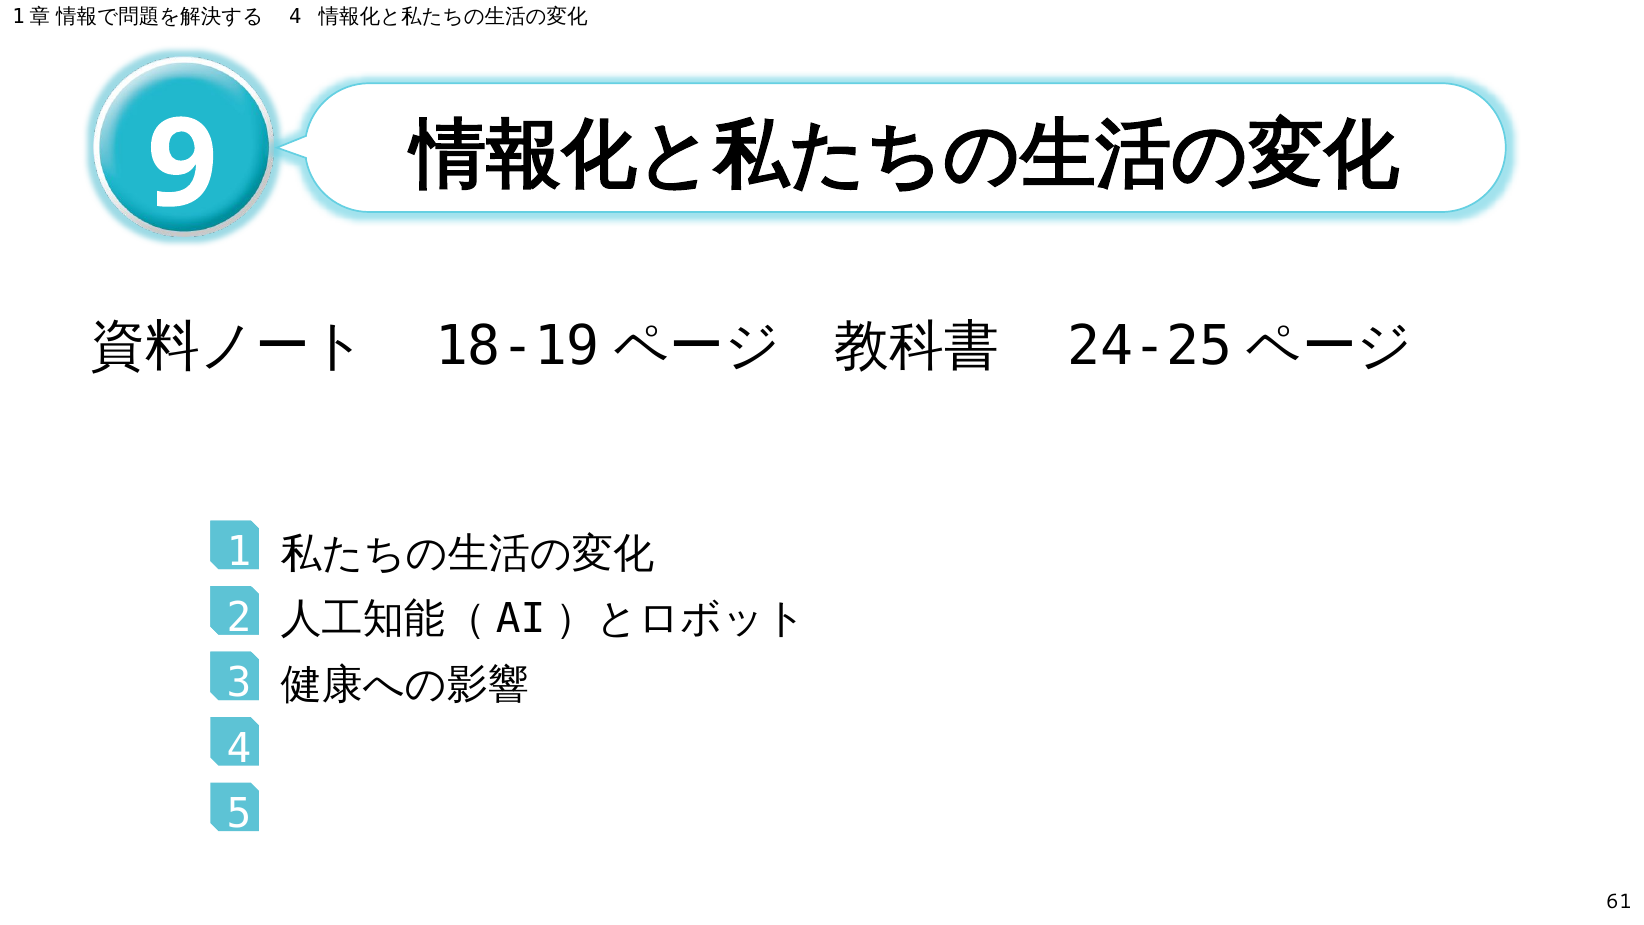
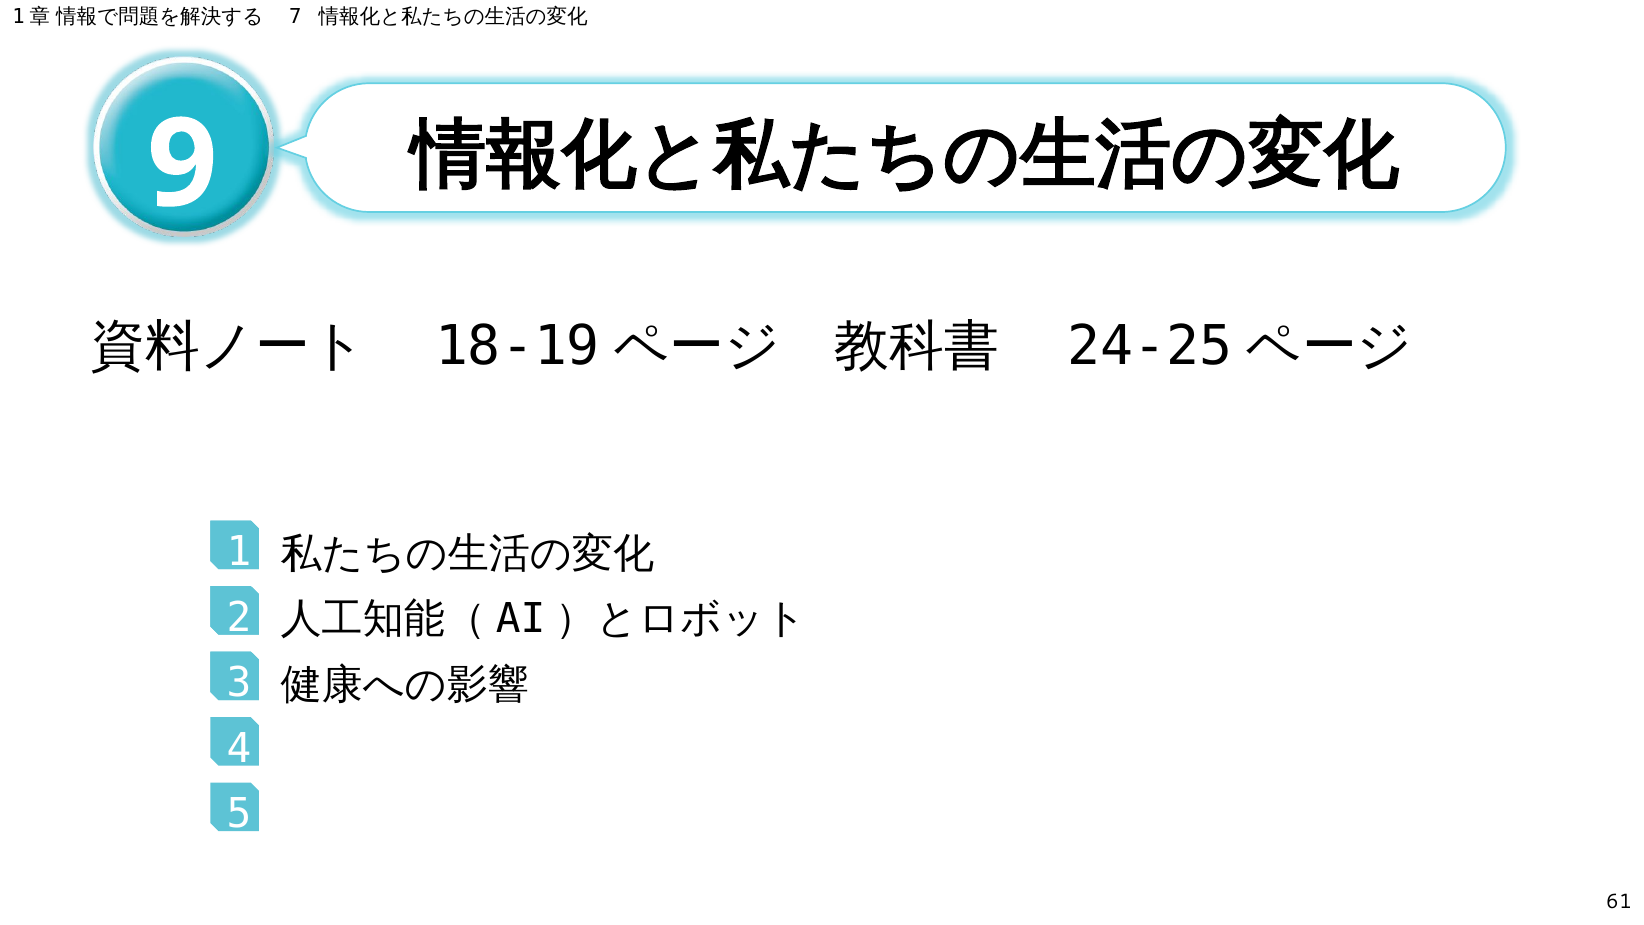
4 at (295, 17): 4 -> 7
